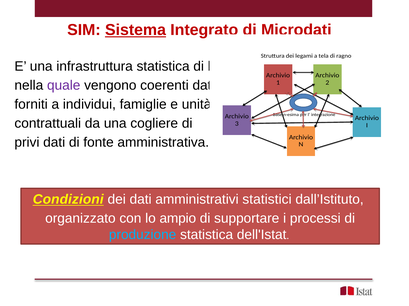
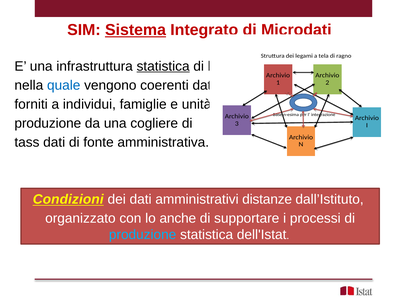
statistica at (163, 66) underline: none -> present
quale colour: purple -> blue
contrattuali at (48, 124): contrattuali -> produzione
privi: privi -> tass
statistici: statistici -> distanze
ampio: ampio -> anche
